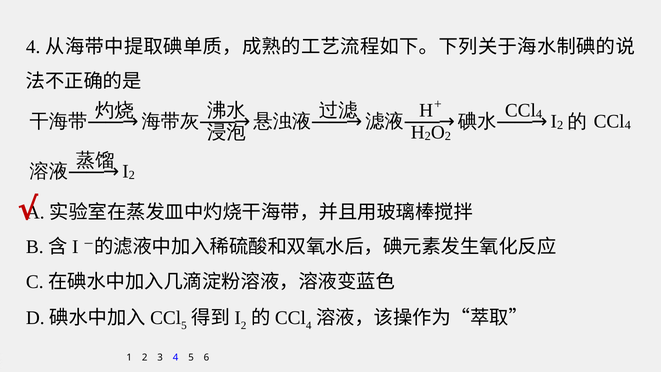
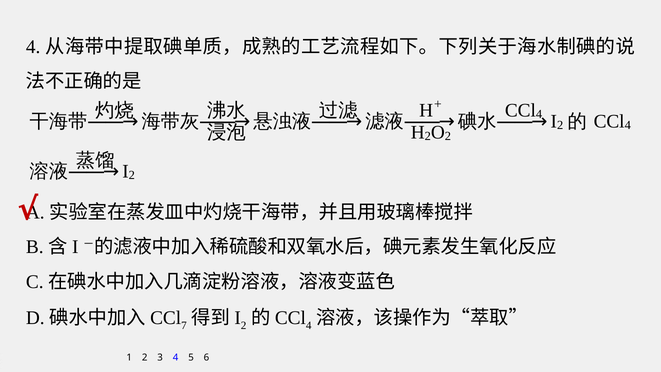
5 at (184, 325): 5 -> 7
